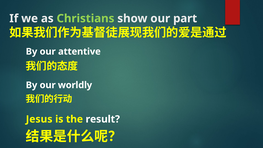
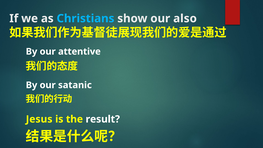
Christians colour: light green -> light blue
part: part -> also
worldly: worldly -> satanic
